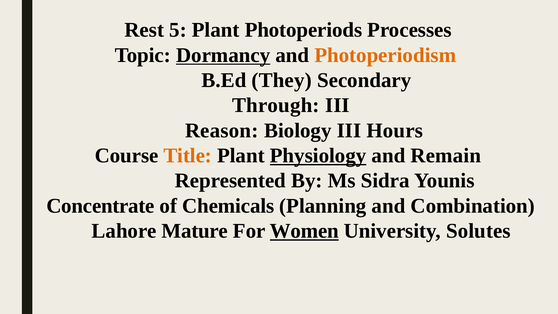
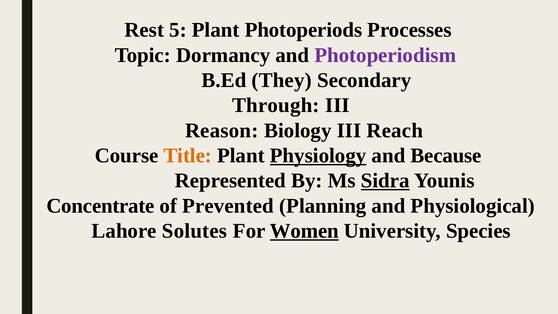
Dormancy underline: present -> none
Photoperiodism colour: orange -> purple
Hours: Hours -> Reach
Remain: Remain -> Because
Sidra underline: none -> present
Chemicals: Chemicals -> Prevented
Combination: Combination -> Physiological
Mature: Mature -> Solutes
Solutes: Solutes -> Species
